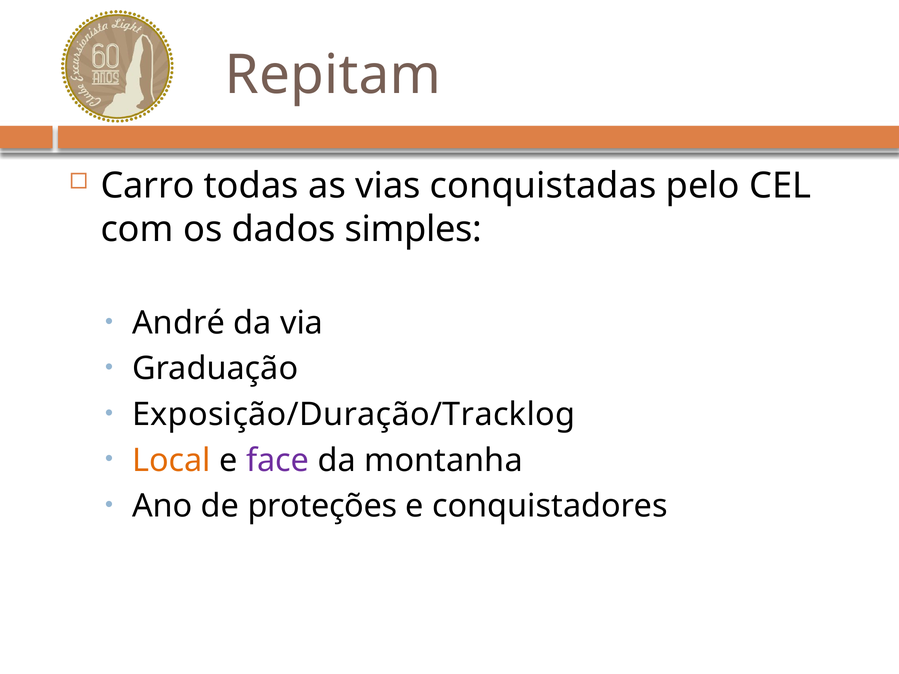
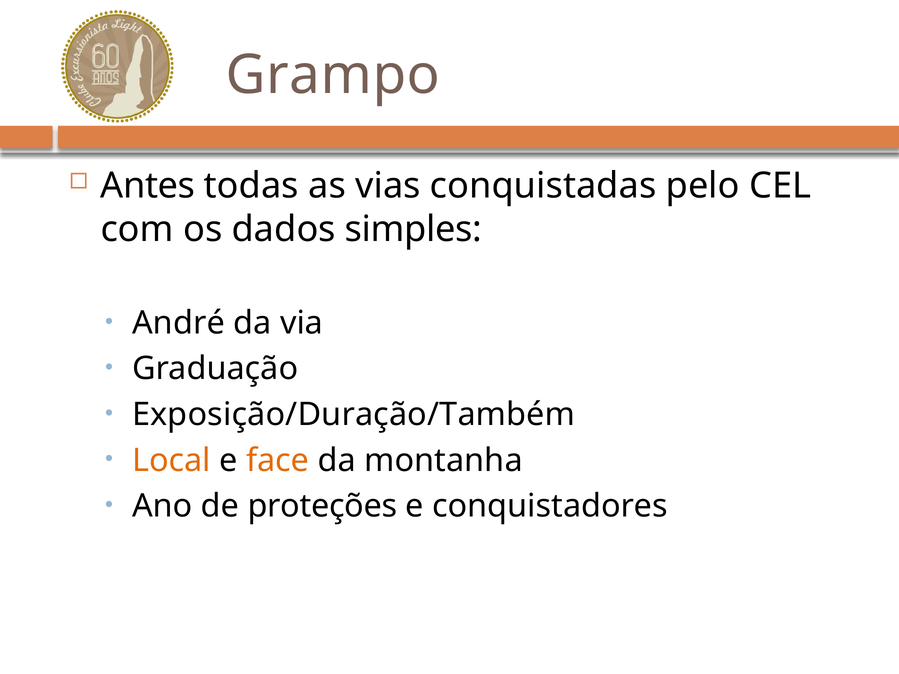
Repitam: Repitam -> Grampo
Carro: Carro -> Antes
Exposição/Duração/Tracklog: Exposição/Duração/Tracklog -> Exposição/Duração/Também
face colour: purple -> orange
